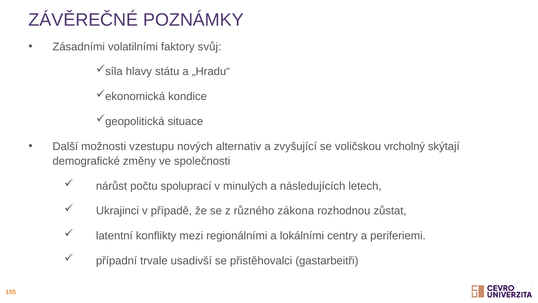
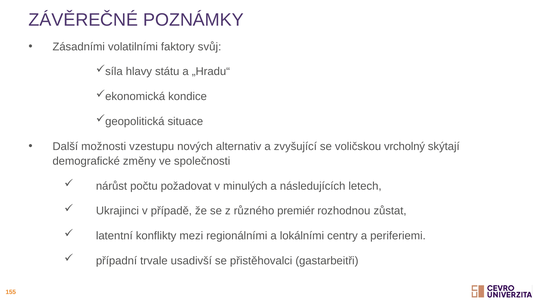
spoluprací: spoluprací -> požadovat
zákona: zákona -> premiér
